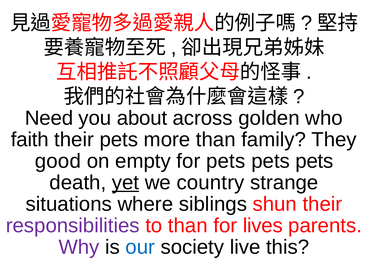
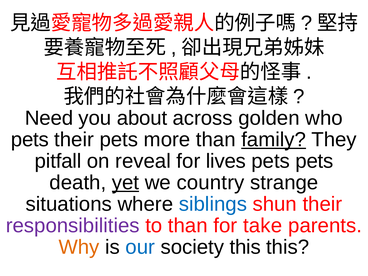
faith at (30, 140): faith -> pets
family underline: none -> present
good: good -> pitfall
empty: empty -> reveal
for pets: pets -> lives
siblings colour: black -> blue
lives: lives -> take
Why colour: purple -> orange
society live: live -> this
